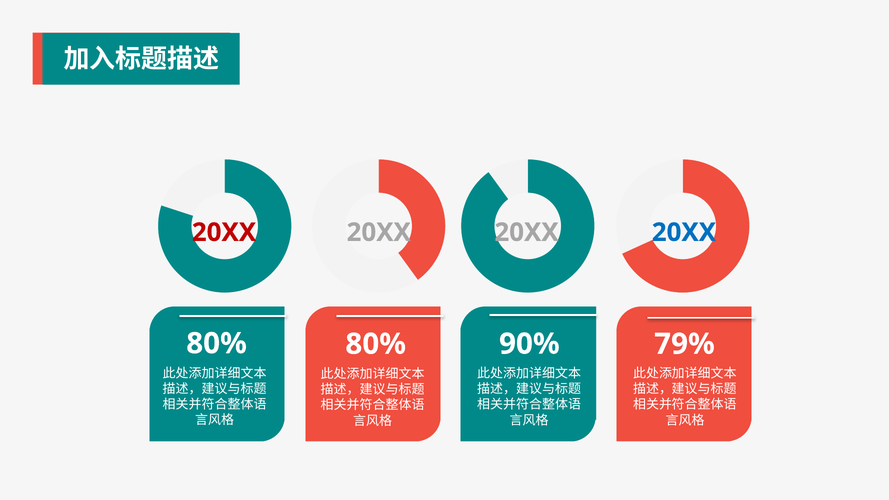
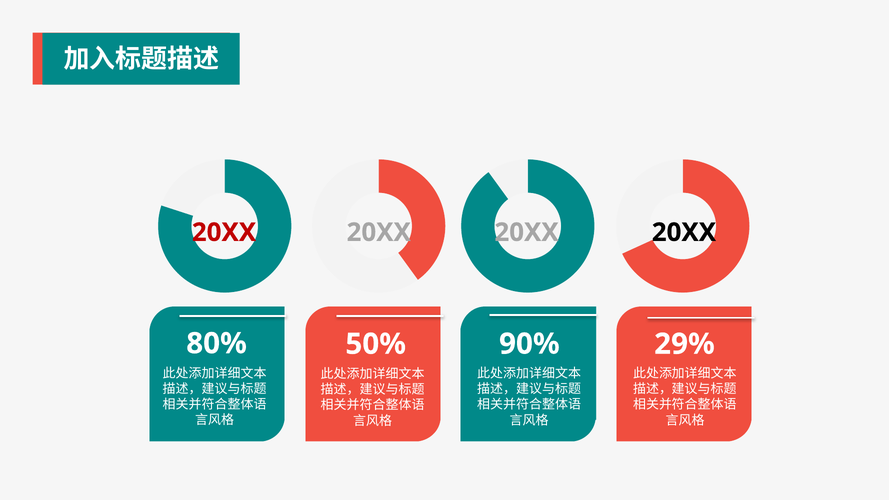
20XX at (684, 233) colour: blue -> black
80% 80%: 80% -> 50%
79%: 79% -> 29%
